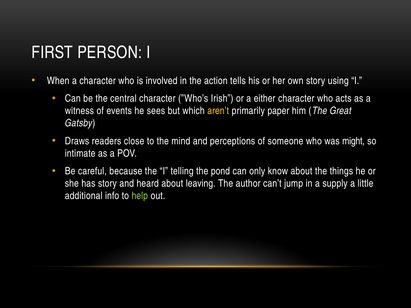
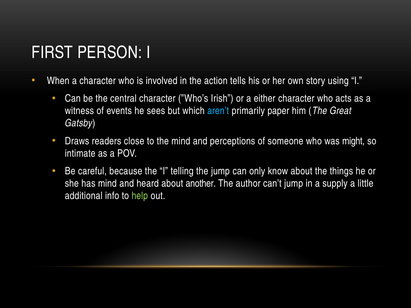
aren’t colour: yellow -> light blue
the pond: pond -> jump
has story: story -> mind
leaving: leaving -> another
